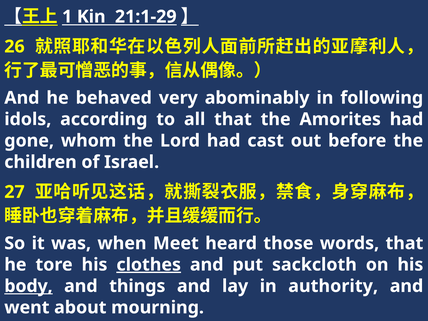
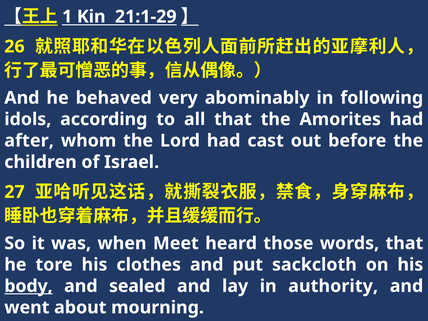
gone: gone -> after
clothes underline: present -> none
things: things -> sealed
